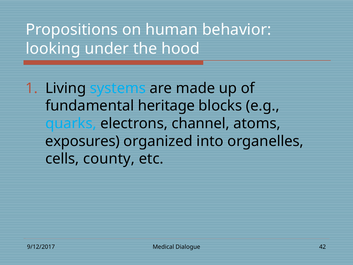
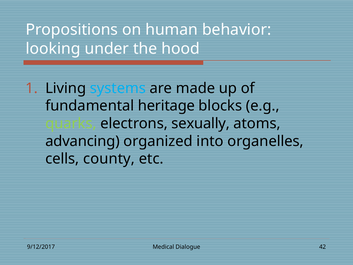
quarks colour: light blue -> light green
channel: channel -> sexually
exposures: exposures -> advancing
